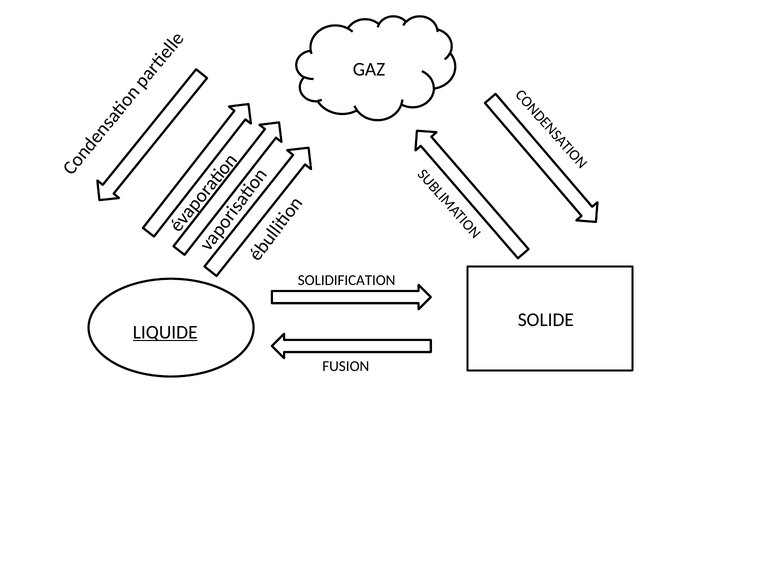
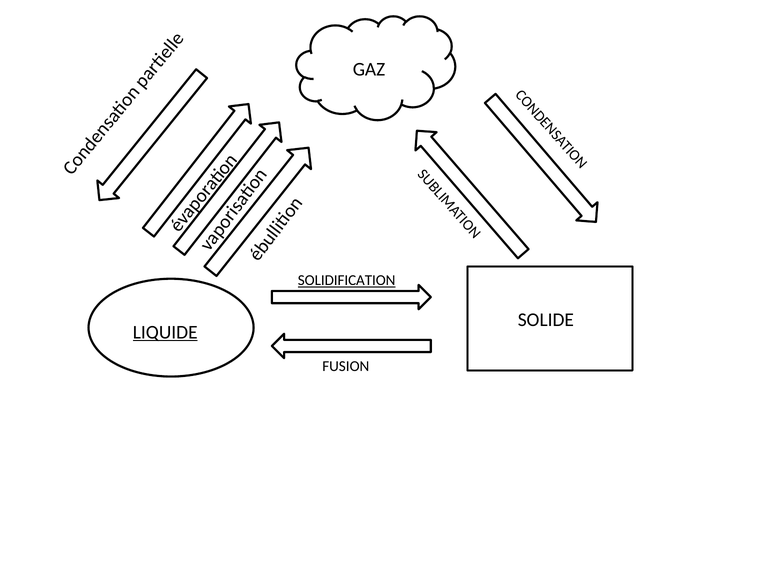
SOLIDIFICATION underline: none -> present
